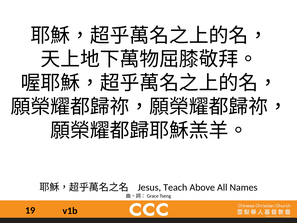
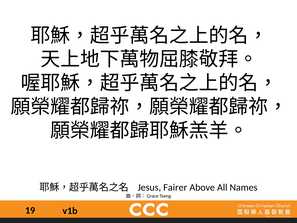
Teach: Teach -> Fairer
